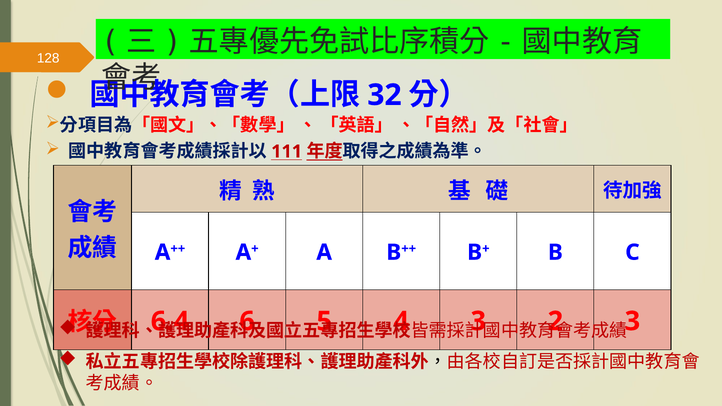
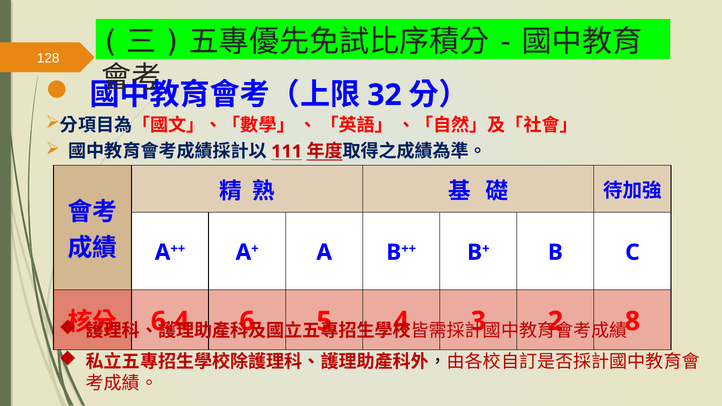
3 at (632, 321): 3 -> 8
